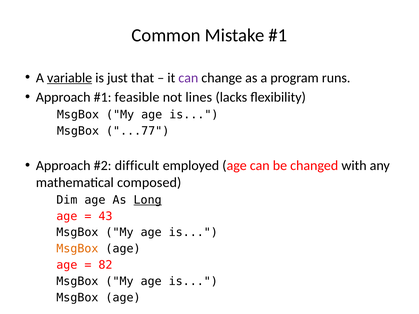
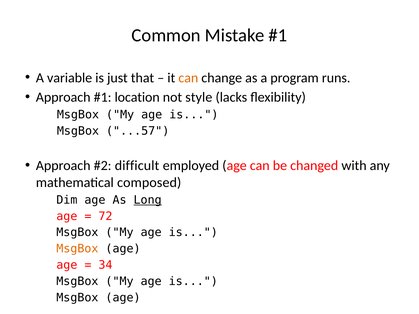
variable underline: present -> none
can at (188, 78) colour: purple -> orange
feasible: feasible -> location
lines: lines -> style
...77: ...77 -> ...57
43: 43 -> 72
82: 82 -> 34
